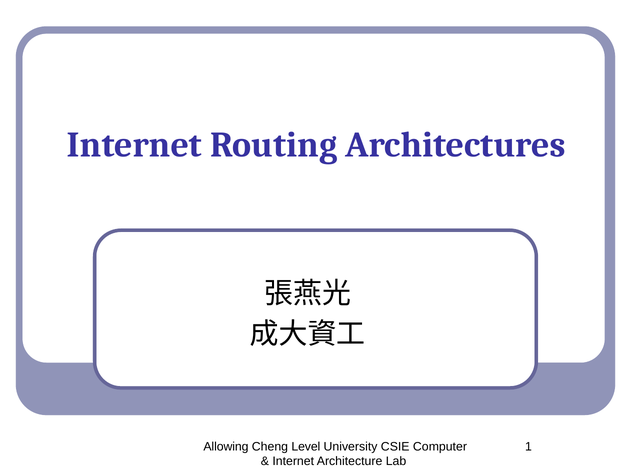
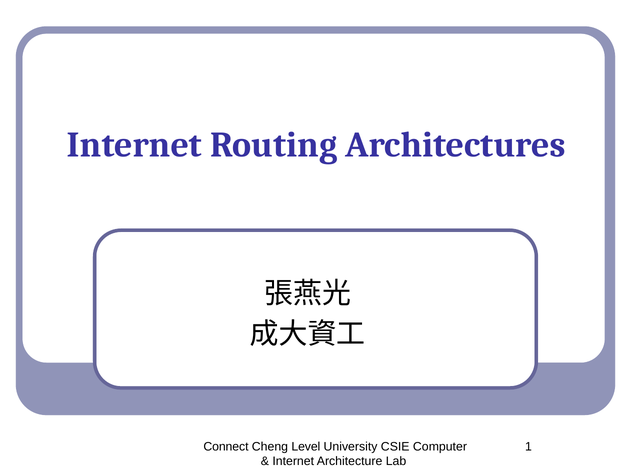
Allowing: Allowing -> Connect
